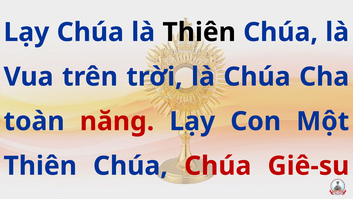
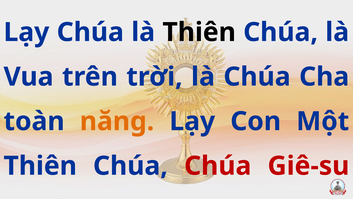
năng colour: red -> orange
